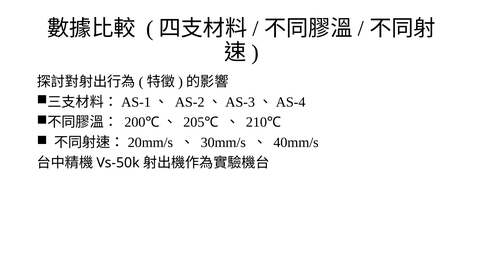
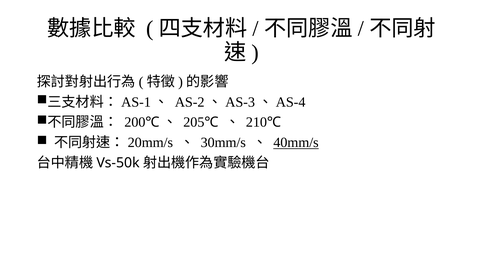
40mm/s underline: none -> present
